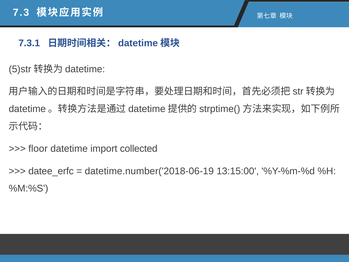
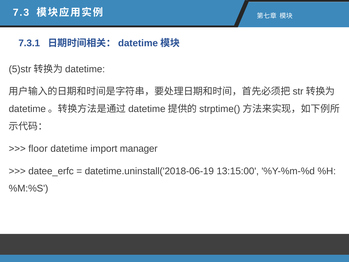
collected: collected -> manager
datetime.number('2018-06-19: datetime.number('2018-06-19 -> datetime.uninstall('2018-06-19
